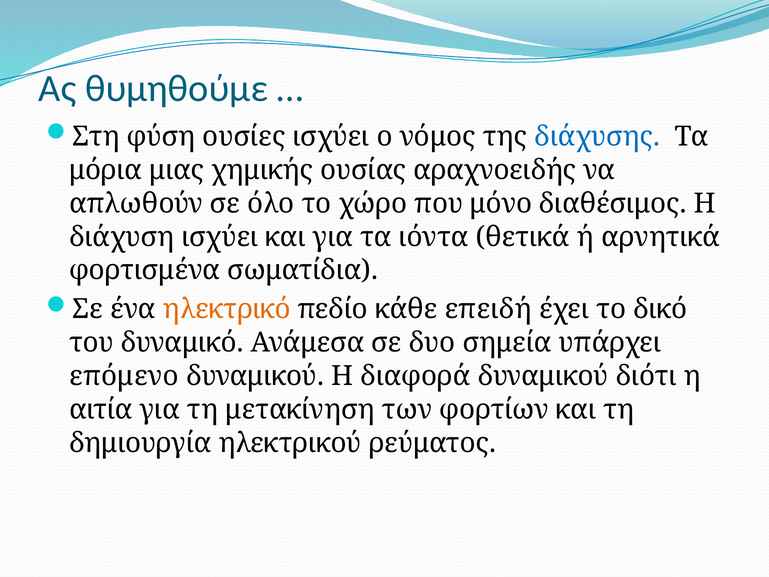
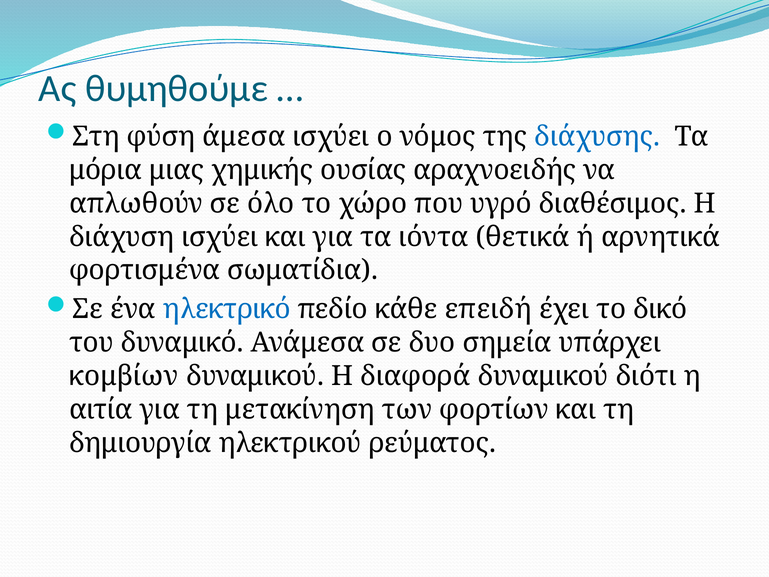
ουσίες: ουσίες -> άμεσα
μόνο: μόνο -> υγρό
ηλεκτρικό colour: orange -> blue
επόμενο: επόμενο -> κομβίων
